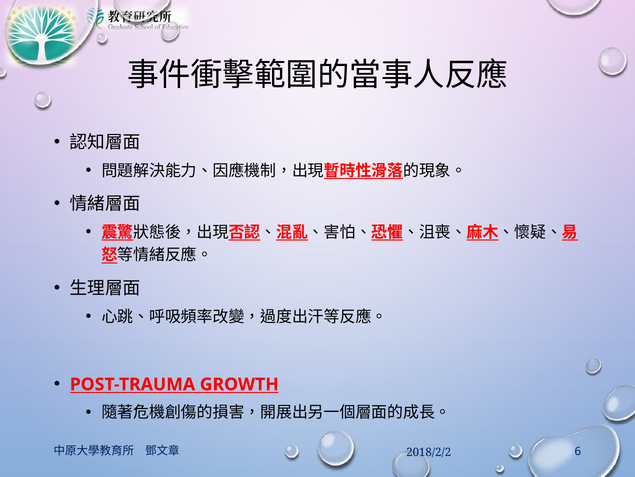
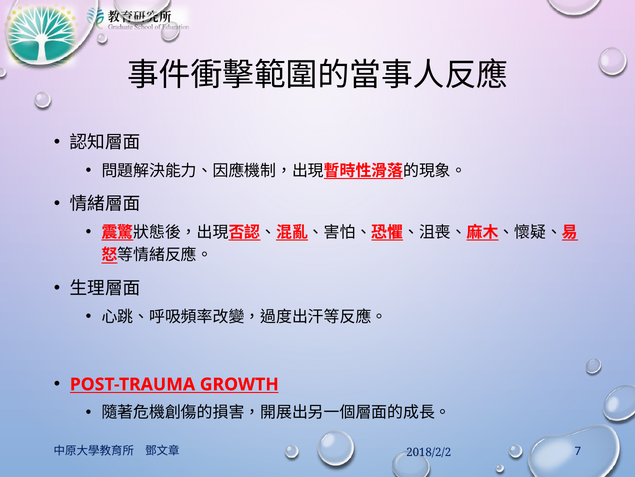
6: 6 -> 7
